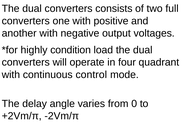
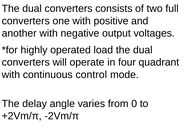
condition: condition -> operated
